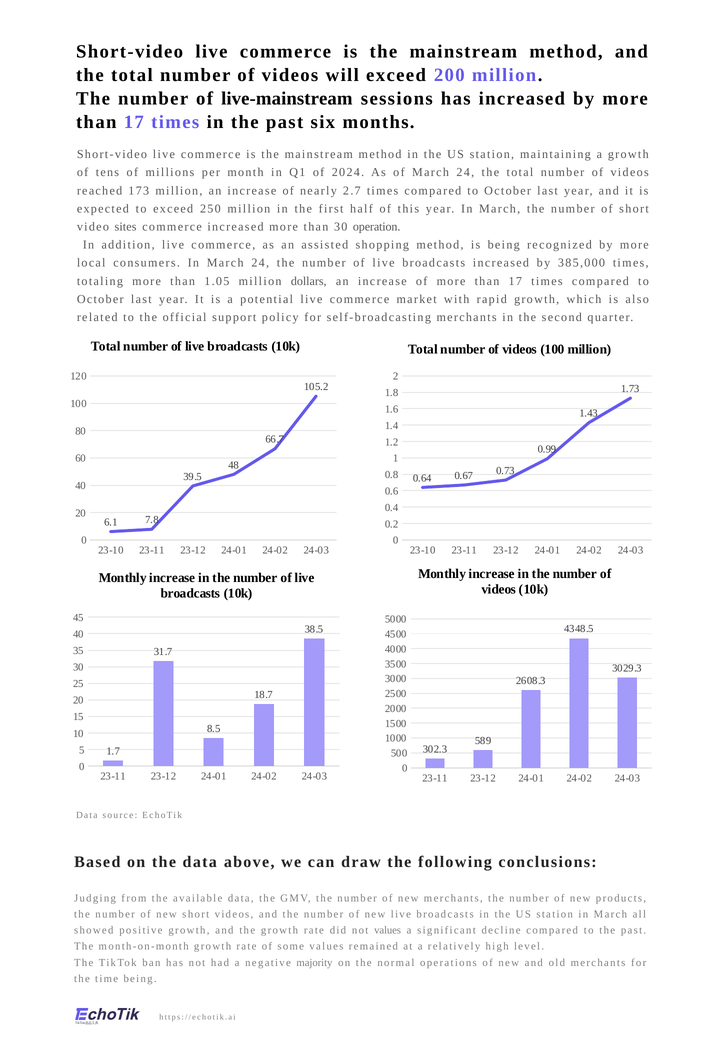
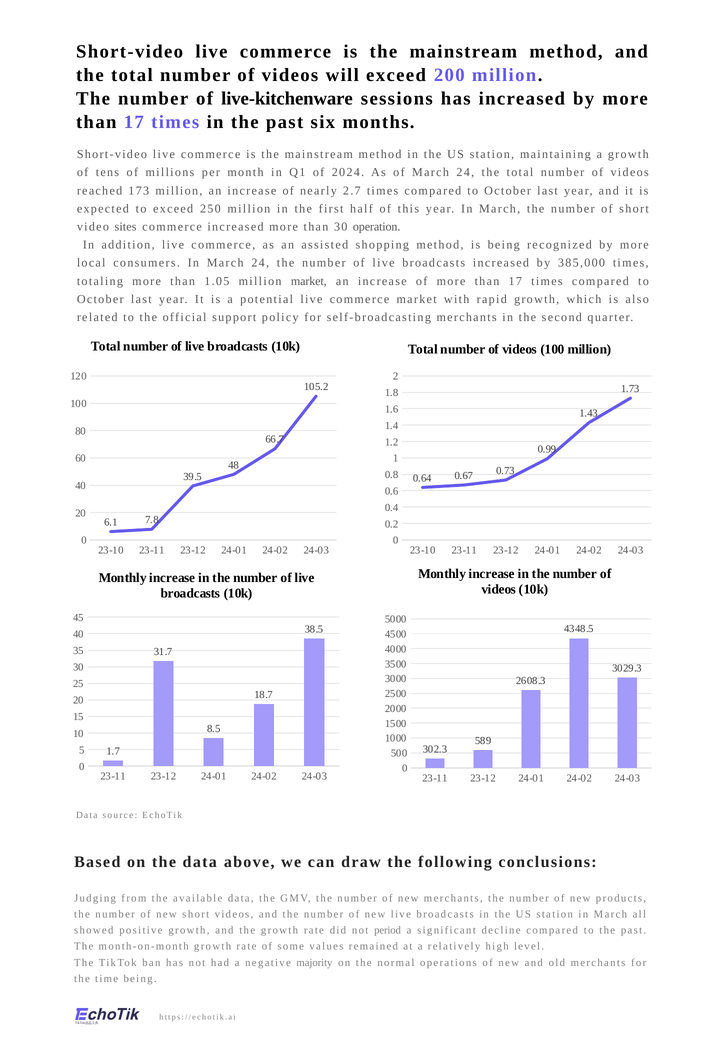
live-mainstream: live-mainstream -> live-kitchenware
million dollars: dollars -> market
not values: values -> period
